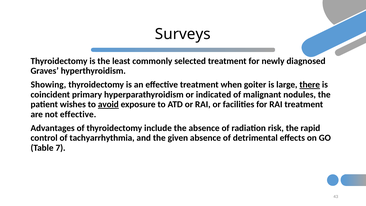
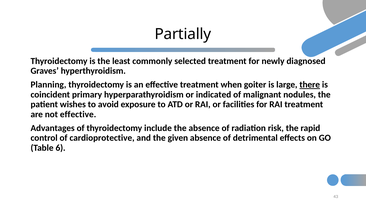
Surveys: Surveys -> Partially
Showing: Showing -> Planning
avoid underline: present -> none
tachyarrhythmia: tachyarrhythmia -> cardioprotective
7: 7 -> 6
